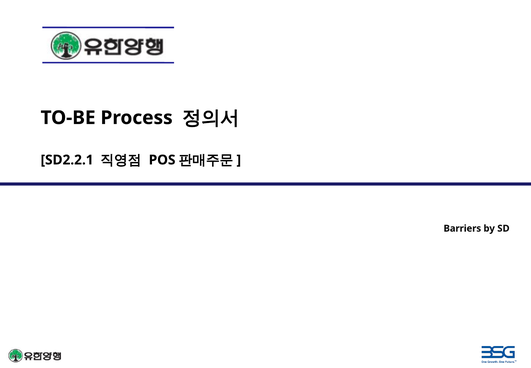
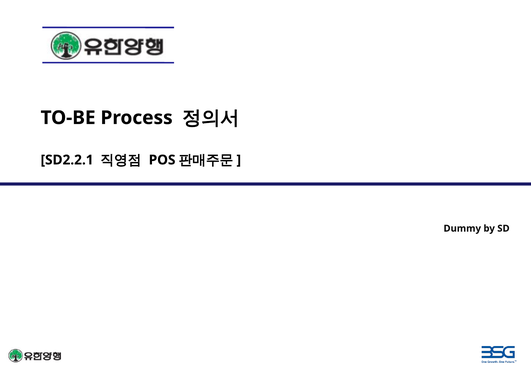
Barriers: Barriers -> Dummy
